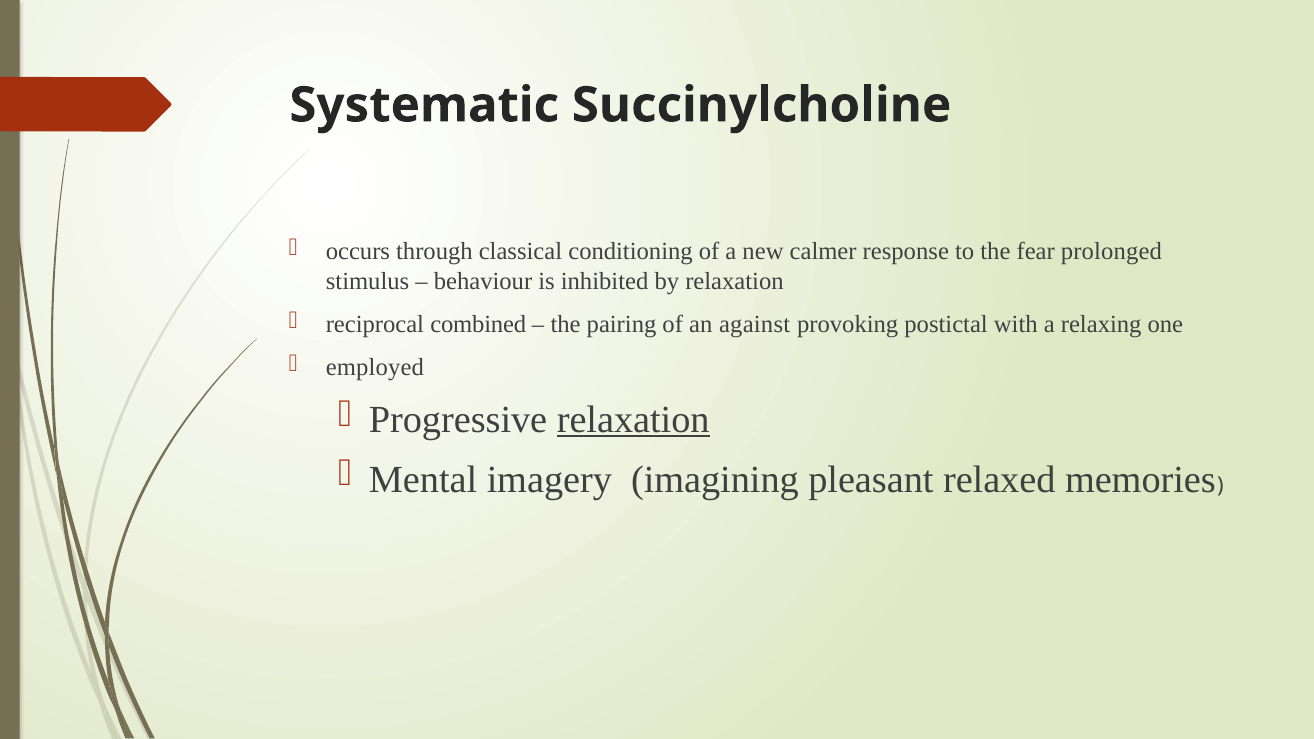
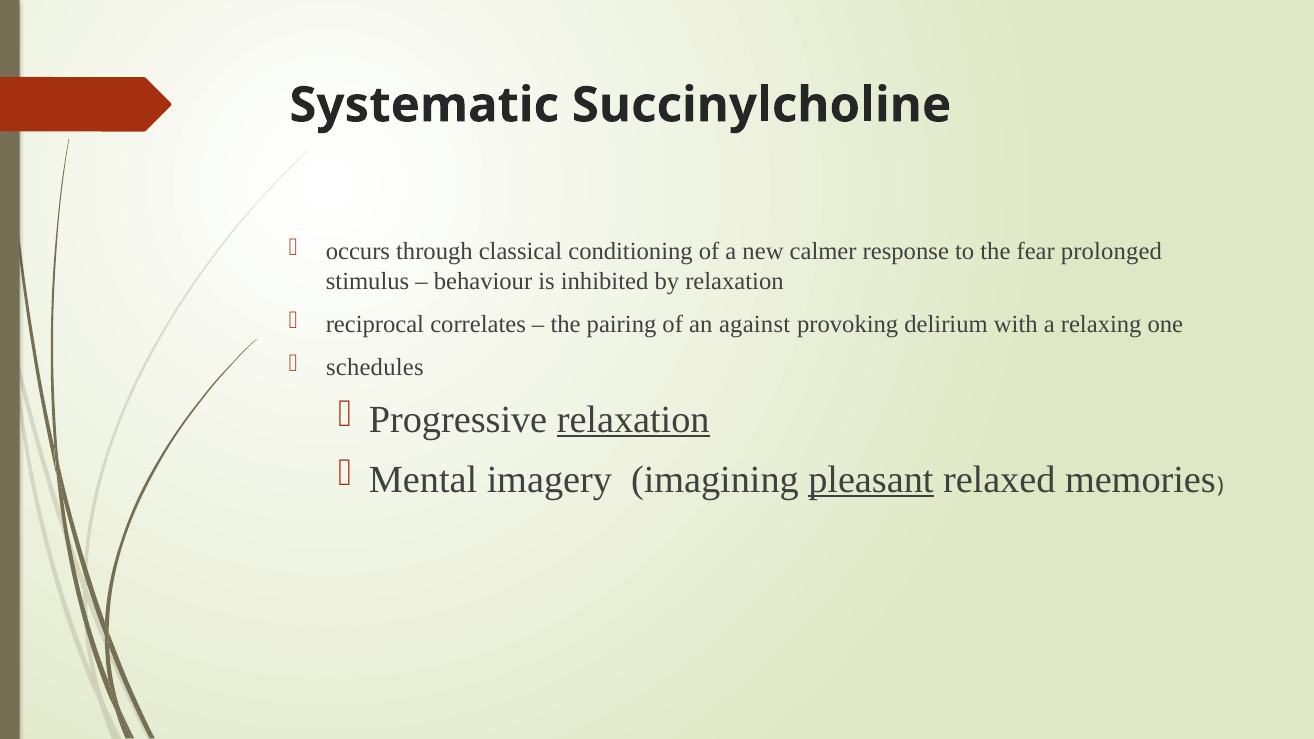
combined: combined -> correlates
postictal: postictal -> delirium
employed: employed -> schedules
pleasant underline: none -> present
